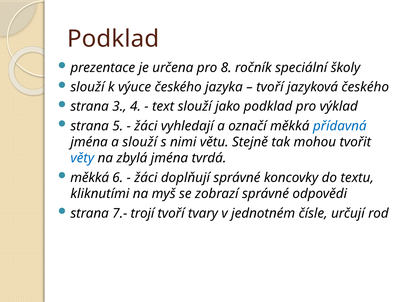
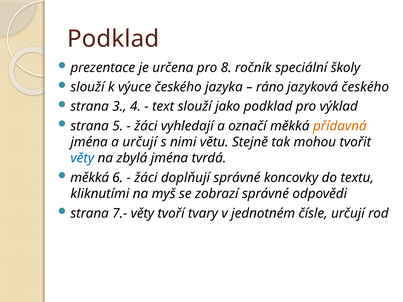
tvoří at (270, 87): tvoří -> ráno
přídavná colour: blue -> orange
a slouží: slouží -> určují
7.- trojí: trojí -> věty
